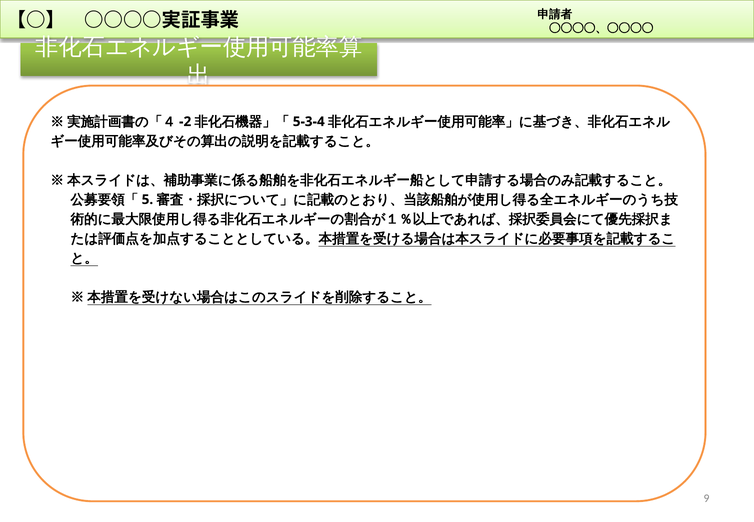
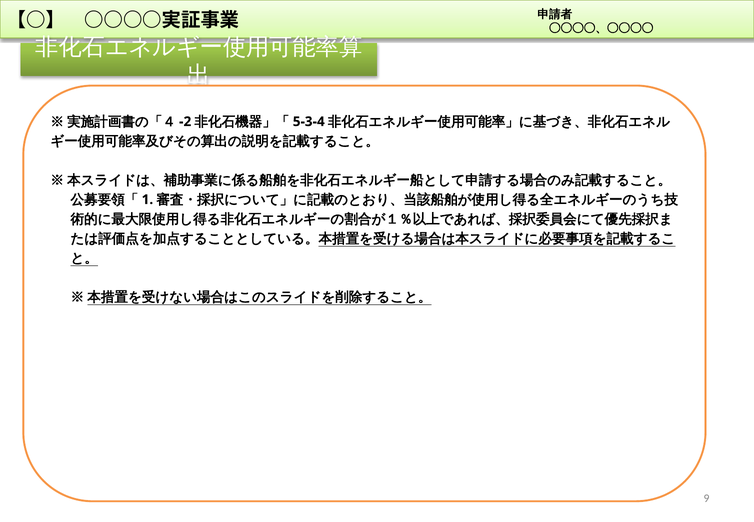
5: 5 -> 1
